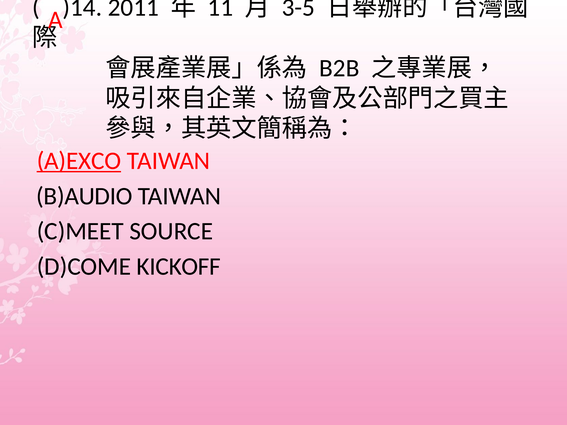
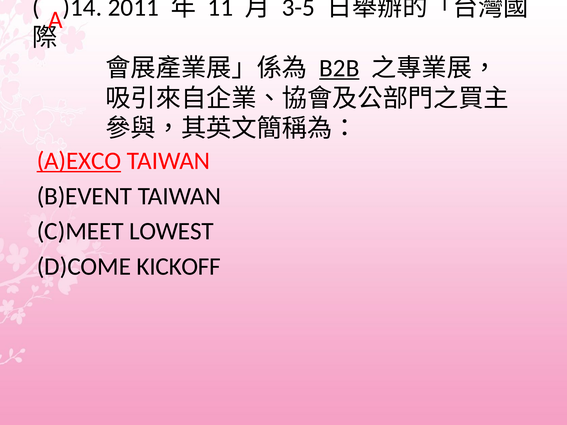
B2B underline: none -> present
B)AUDIO: B)AUDIO -> B)EVENT
SOURCE: SOURCE -> LOWEST
